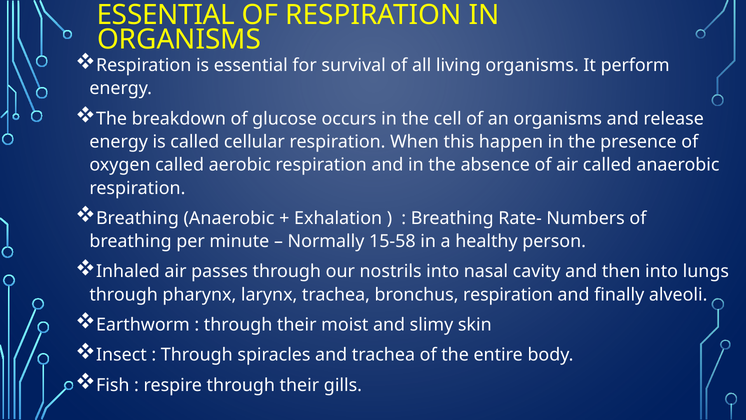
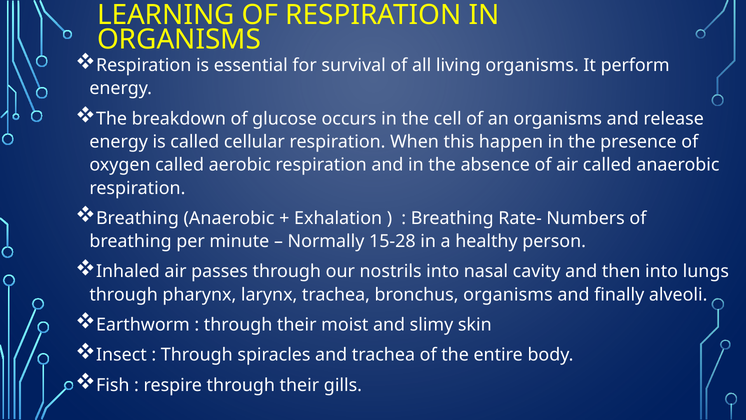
ESSENTIAL at (166, 15): ESSENTIAL -> LEARNING
15-58: 15-58 -> 15-28
bronchus respiration: respiration -> organisms
